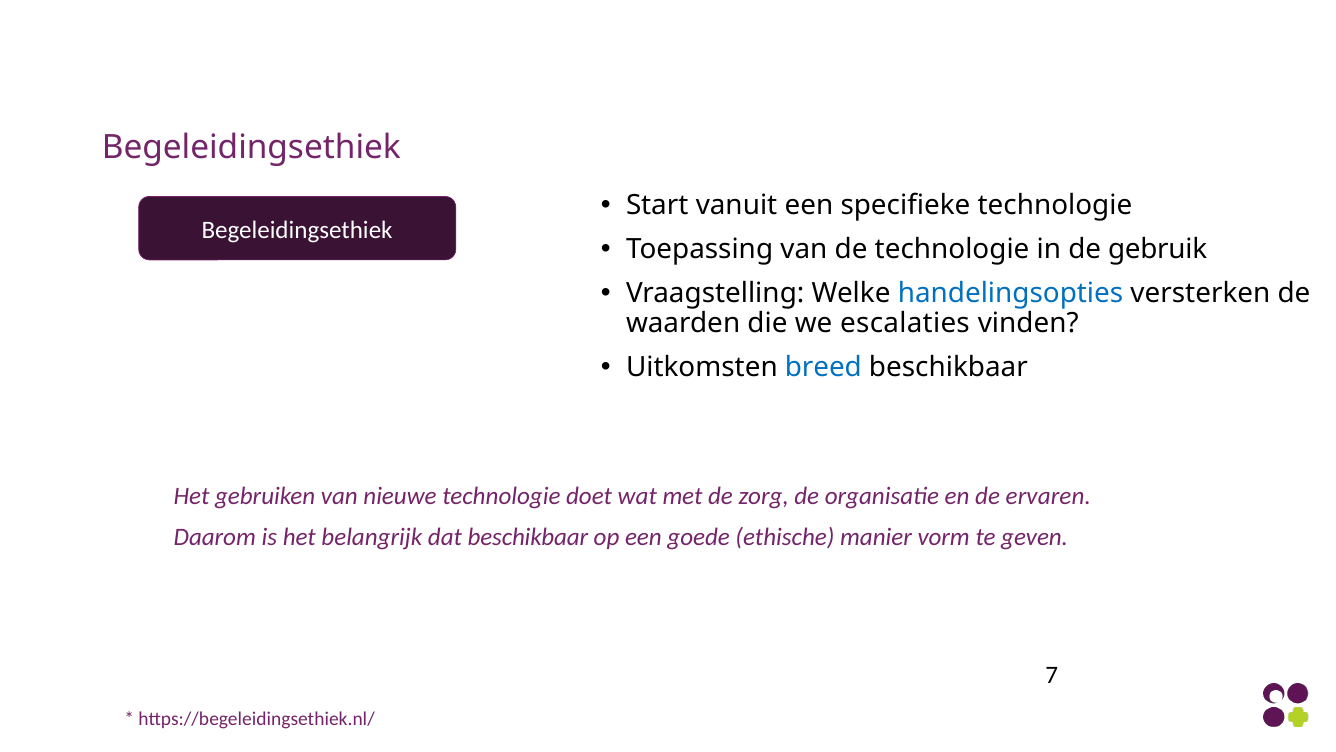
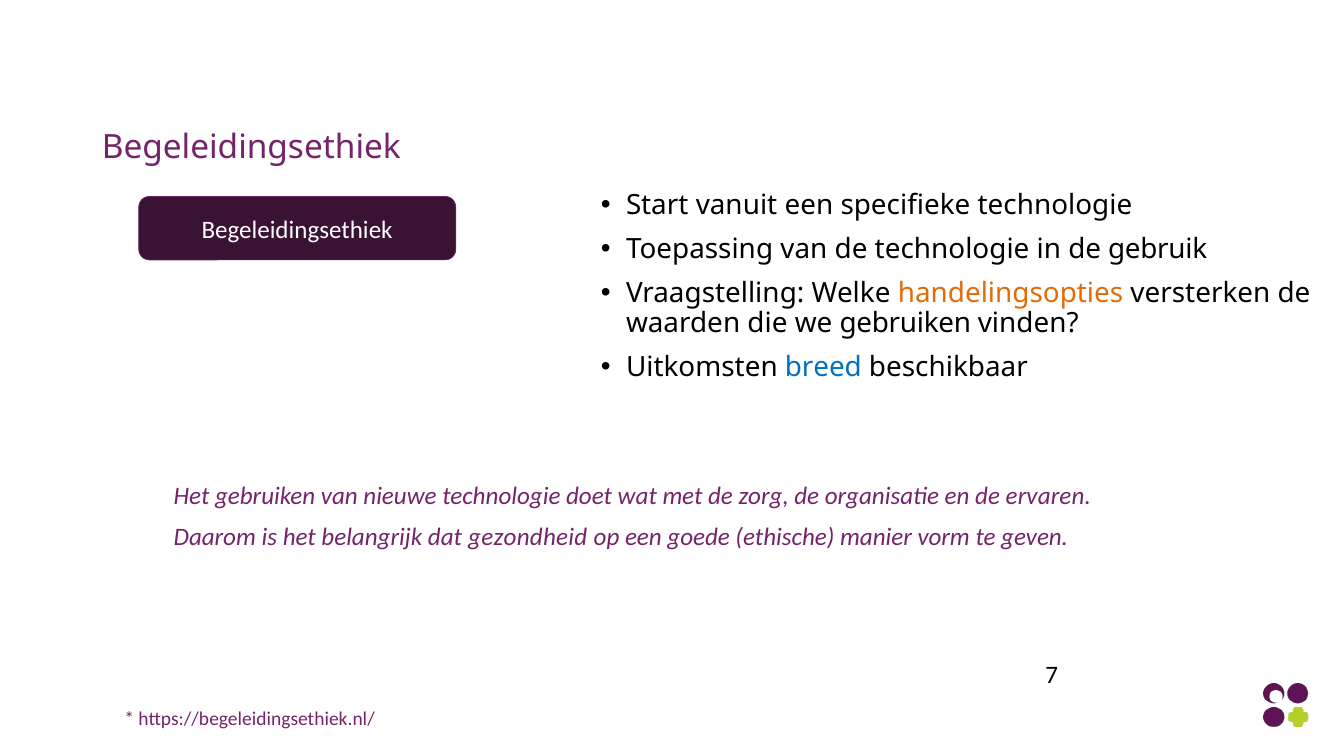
handelingsopties colour: blue -> orange
we escalaties: escalaties -> gebruiken
dat beschikbaar: beschikbaar -> gezondheid
